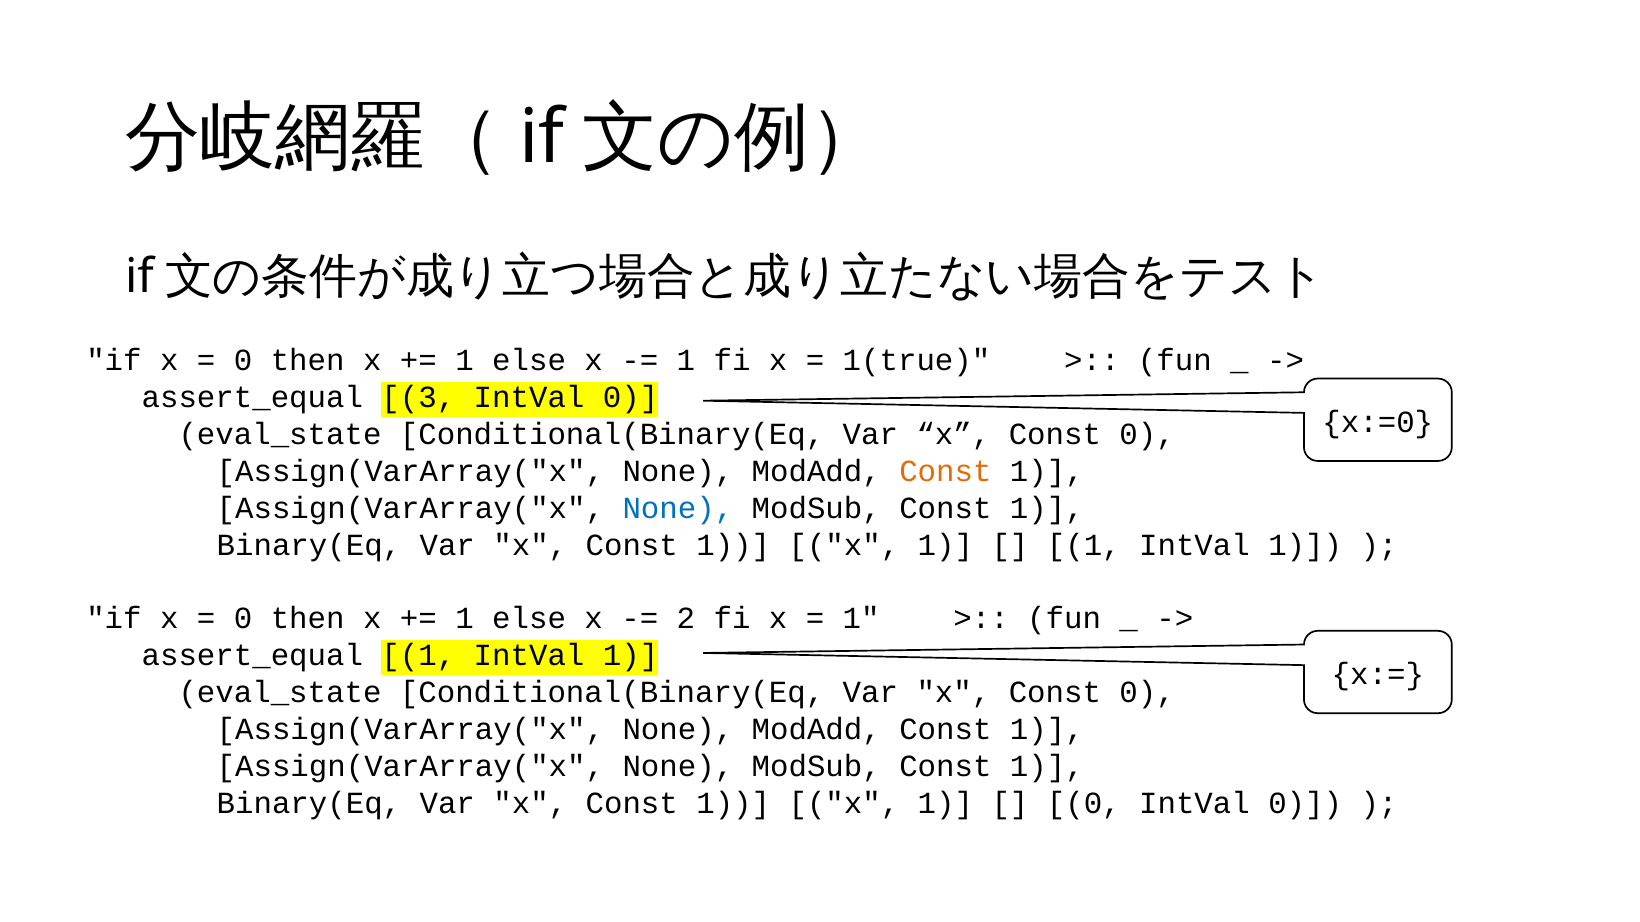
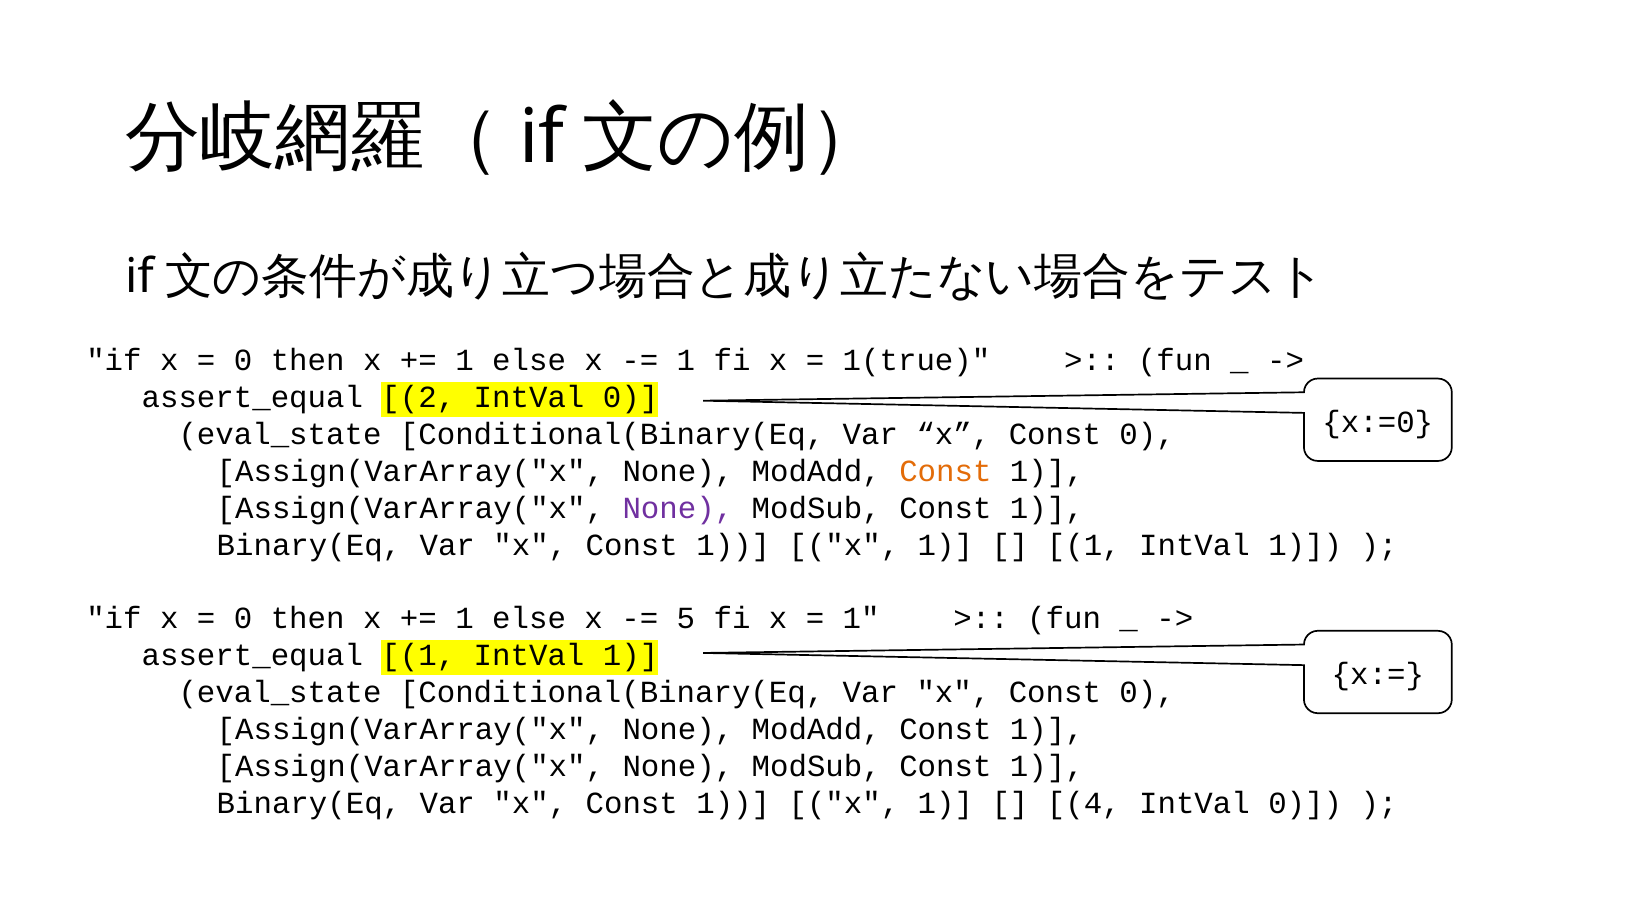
3: 3 -> 2
None at (678, 508) colour: blue -> purple
2: 2 -> 5
0 at (1084, 804): 0 -> 4
